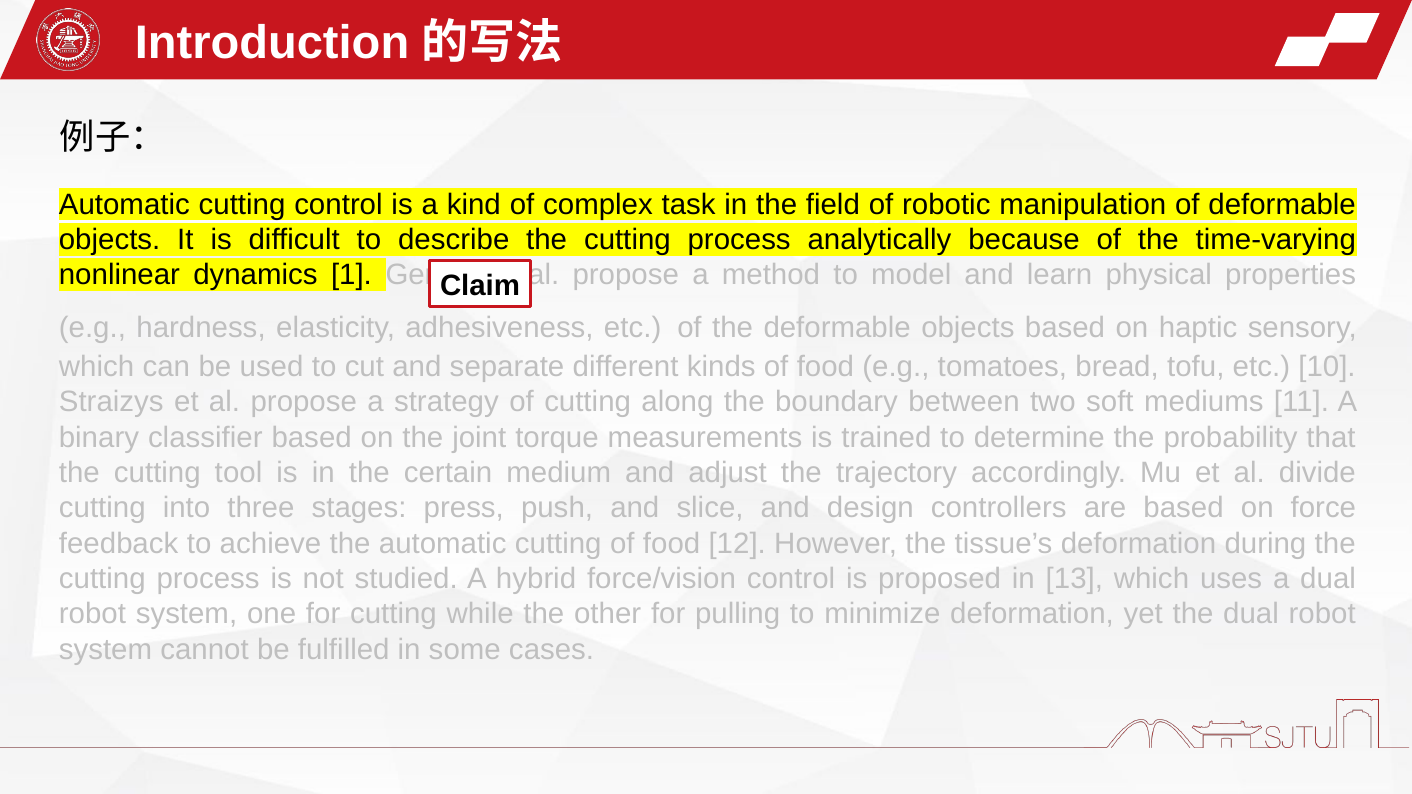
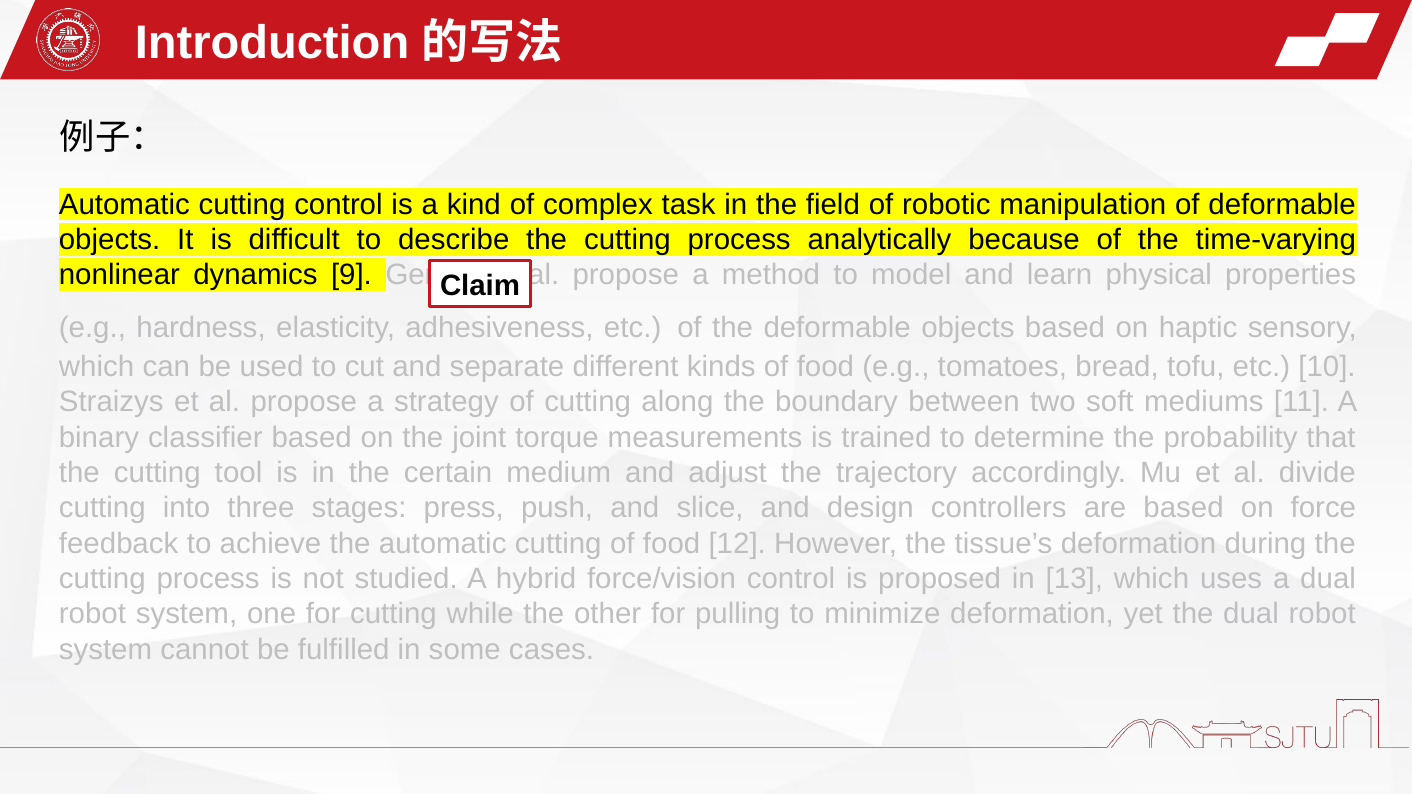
1: 1 -> 9
